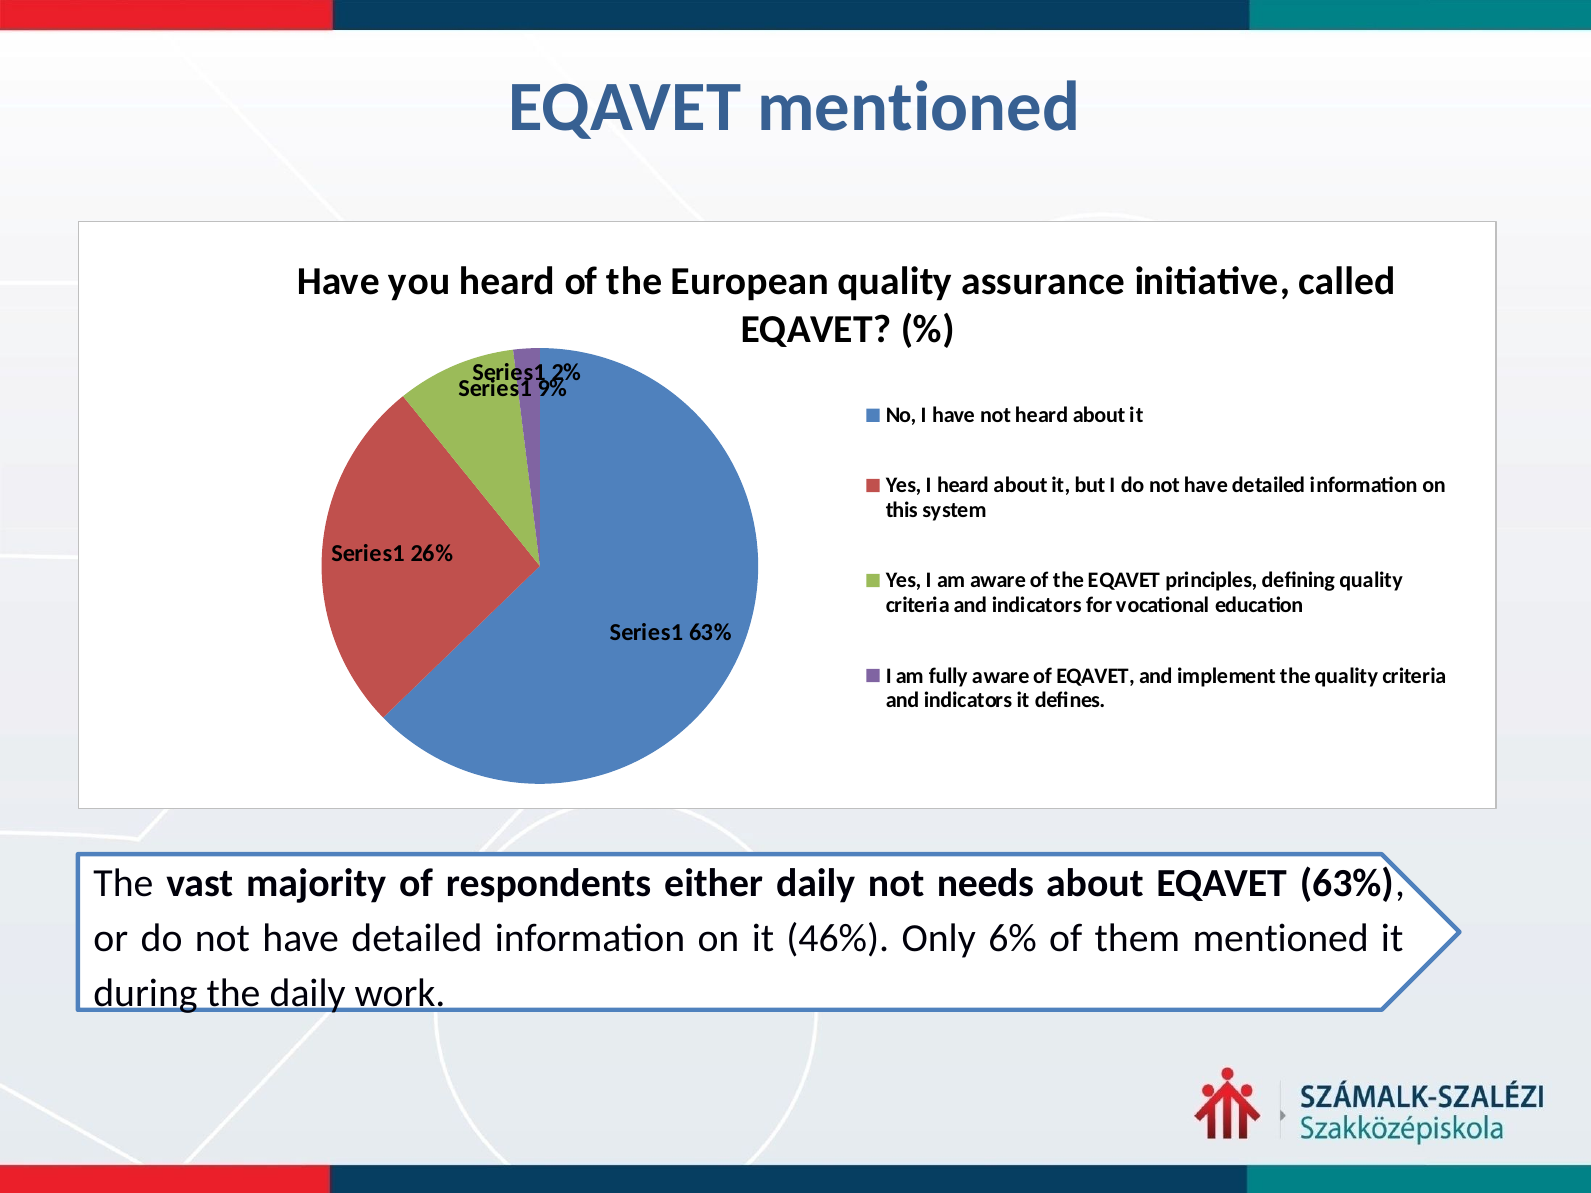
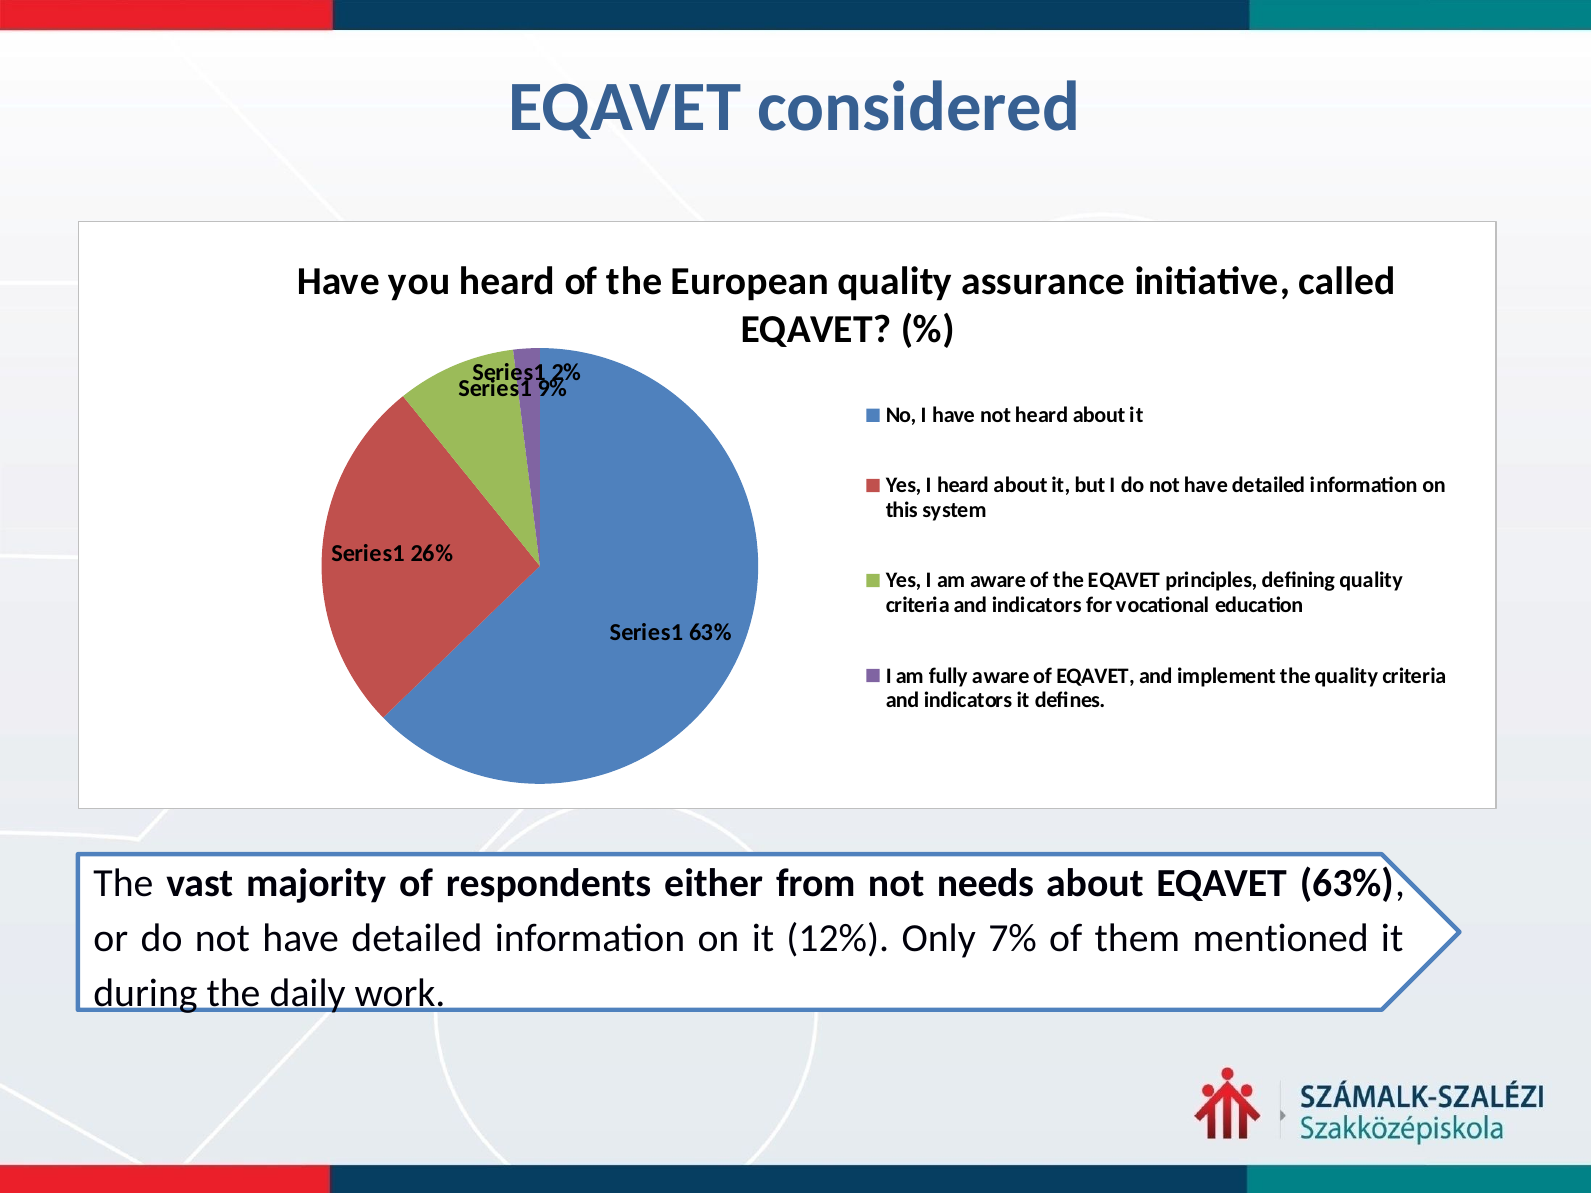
EQAVET mentioned: mentioned -> considered
either daily: daily -> from
46%: 46% -> 12%
6%: 6% -> 7%
